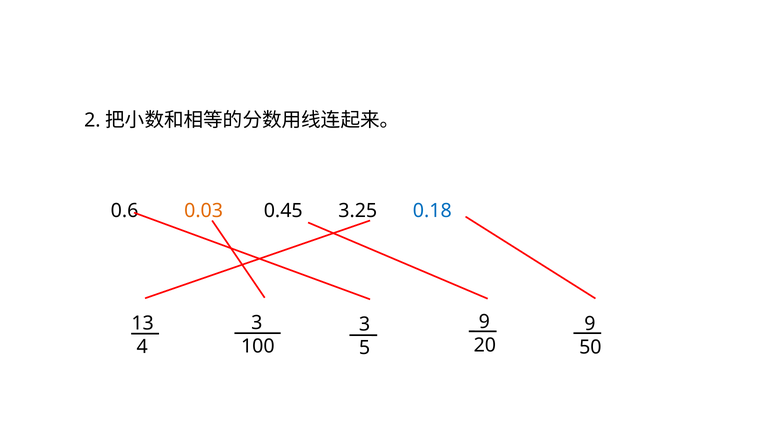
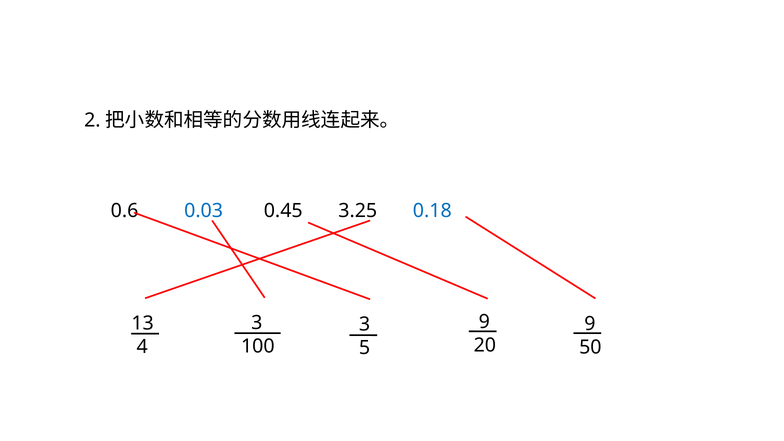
0.03 colour: orange -> blue
